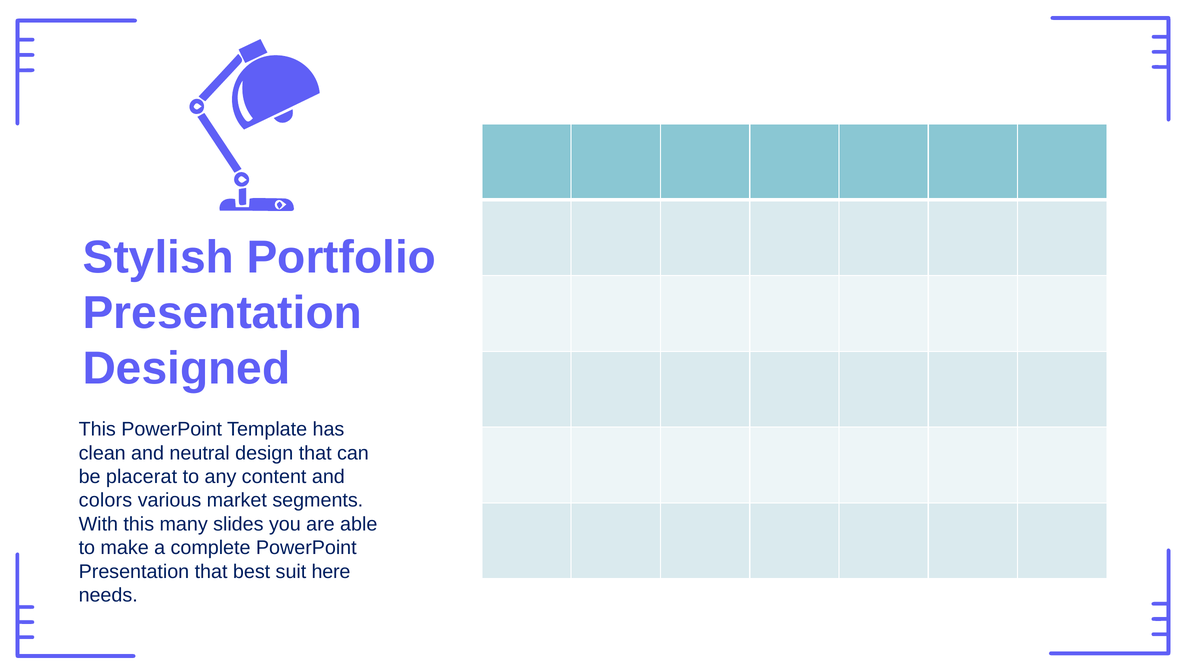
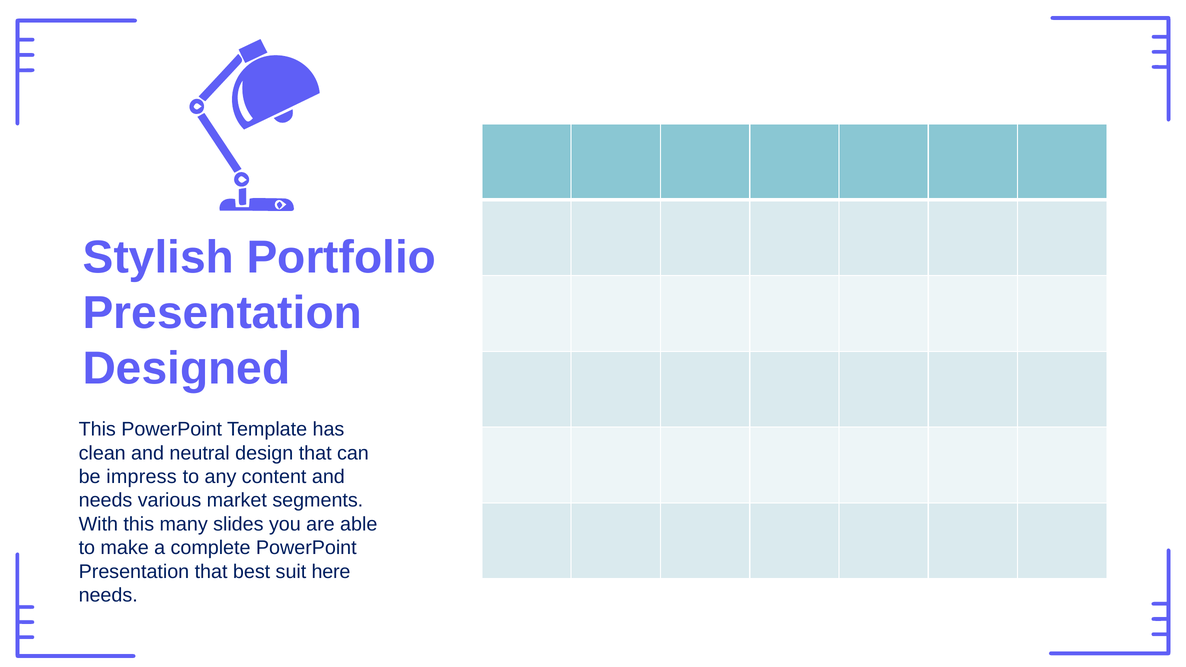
placerat: placerat -> impress
colors at (105, 501): colors -> needs
